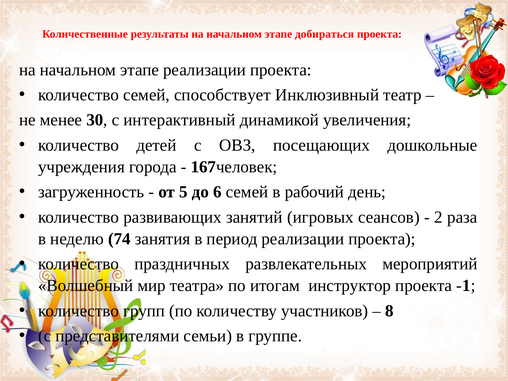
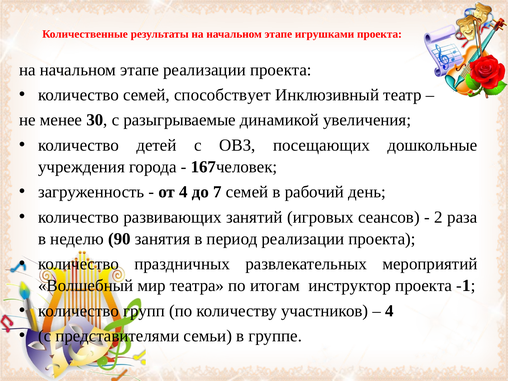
добираться: добираться -> игрушками
интерактивный: интерактивный -> разыгрываемые
от 5: 5 -> 4
6: 6 -> 7
74: 74 -> 90
8 at (389, 311): 8 -> 4
